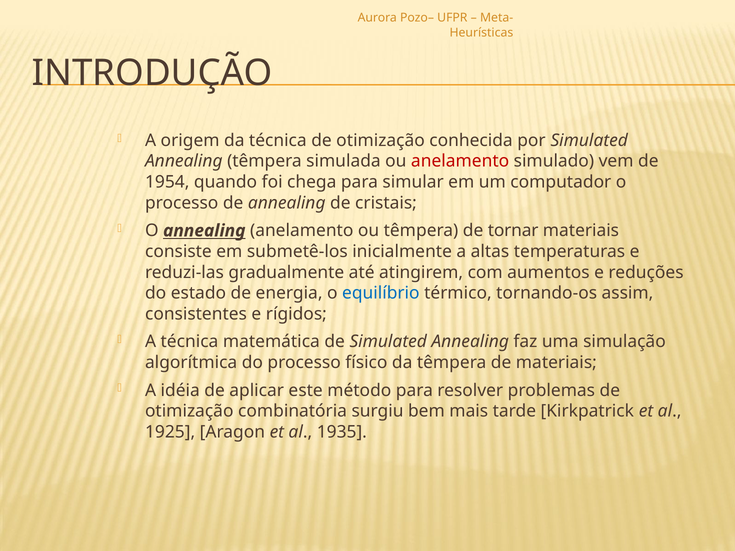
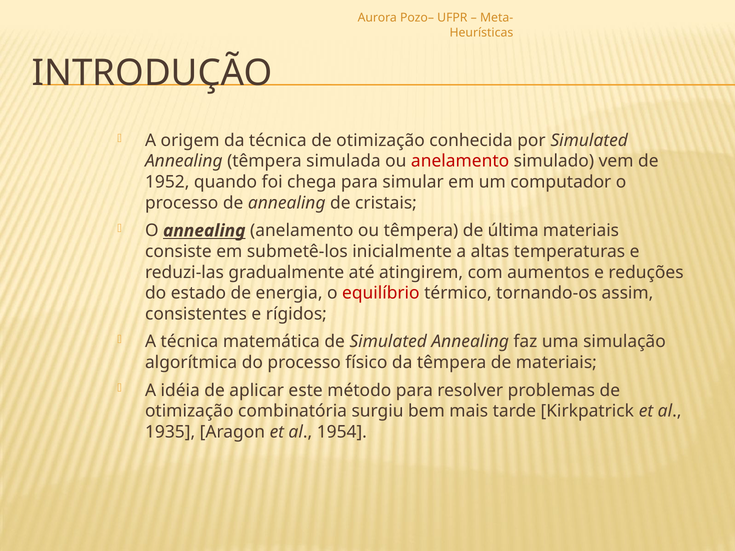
1954: 1954 -> 1952
tornar: tornar -> última
equilíbrio colour: blue -> red
1925: 1925 -> 1935
1935: 1935 -> 1954
